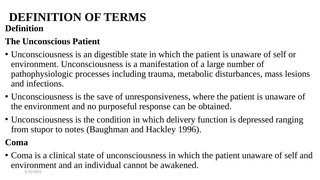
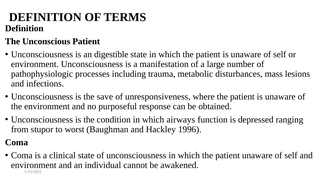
delivery: delivery -> airways
notes: notes -> worst
